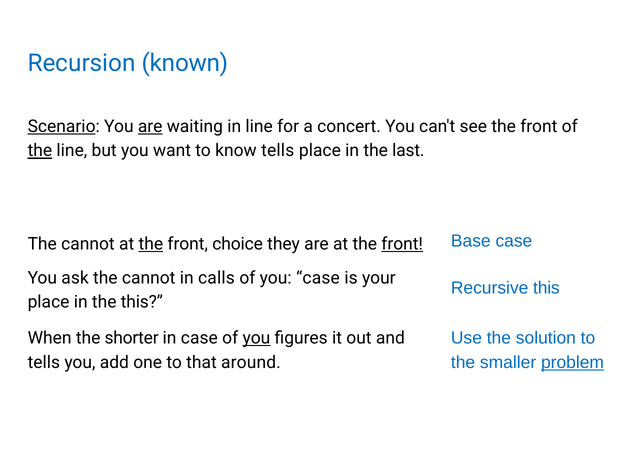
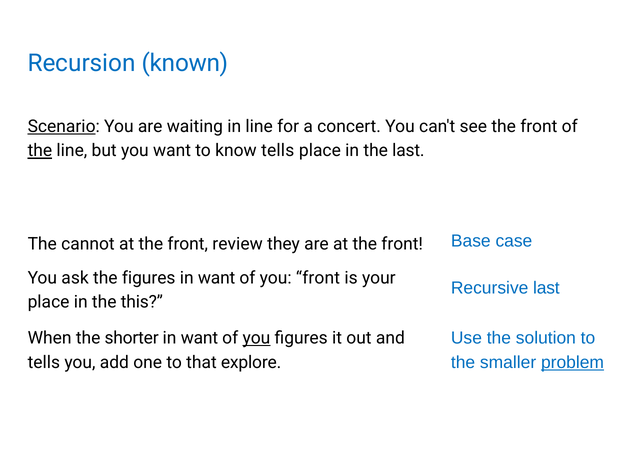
are at (150, 126) underline: present -> none
the at (151, 244) underline: present -> none
choice: choice -> review
front at (402, 244) underline: present -> none
ask the cannot: cannot -> figures
calls at (216, 277): calls -> want
you case: case -> front
Recursive this: this -> last
case at (199, 338): case -> want
around: around -> explore
